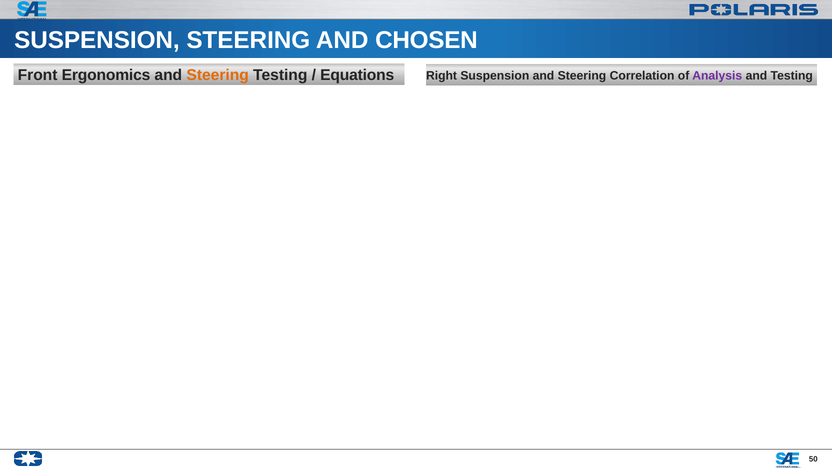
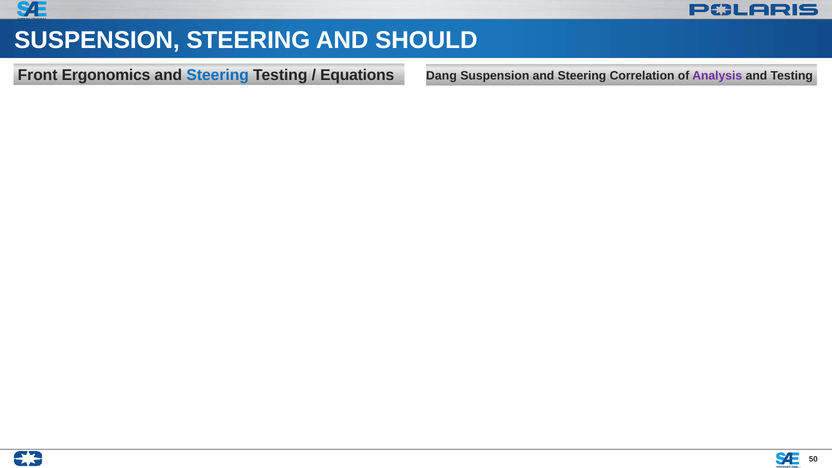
CHOSEN: CHOSEN -> SHOULD
Steering at (218, 75) colour: orange -> blue
Right: Right -> Dang
